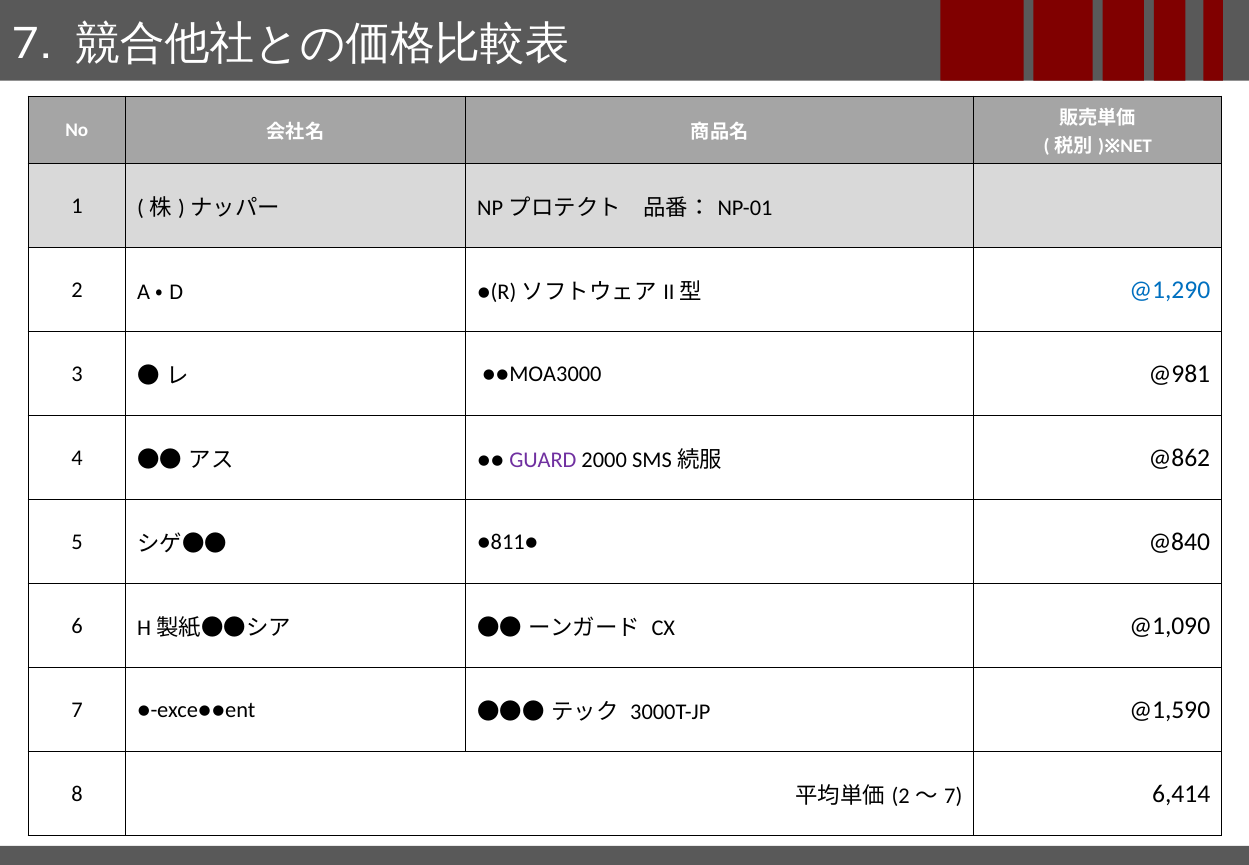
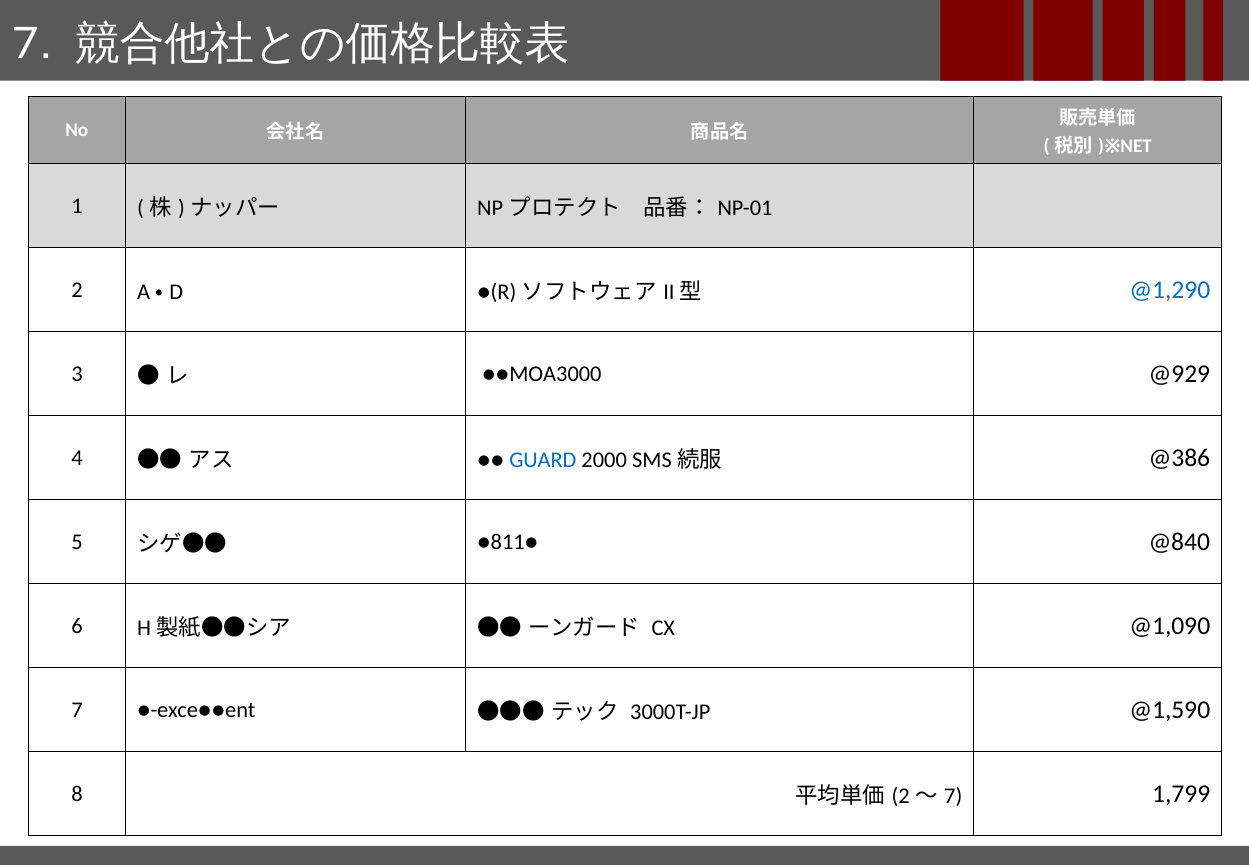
@981: @981 -> @929
GUARD colour: purple -> blue
@862: @862 -> @386
6,414: 6,414 -> 1,799
